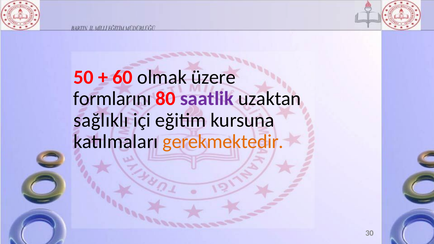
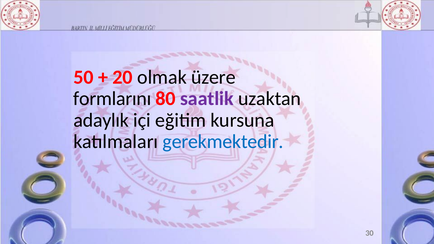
60: 60 -> 20
sağlıklı: sağlıklı -> adaylık
gerekmektedir colour: orange -> blue
